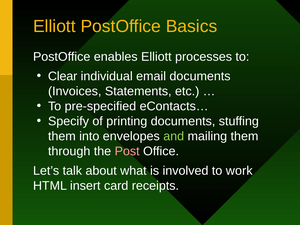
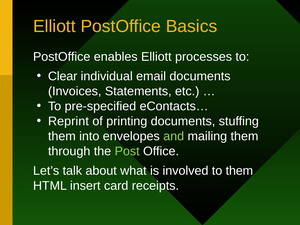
Specify: Specify -> Reprint
Post colour: pink -> light green
to work: work -> them
